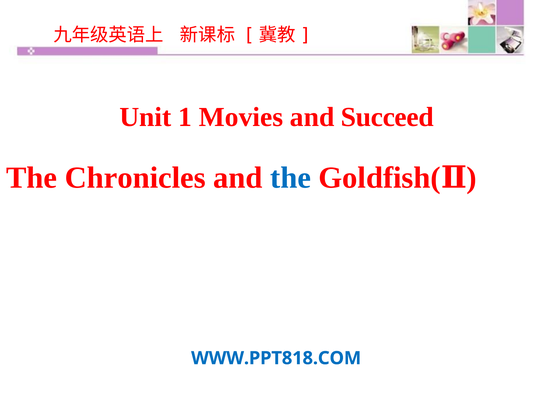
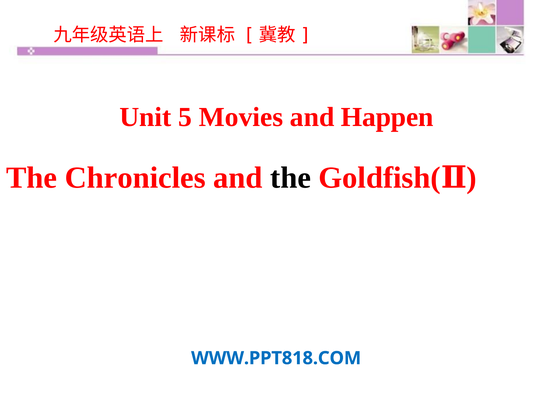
1: 1 -> 5
Succeed: Succeed -> Happen
the at (291, 178) colour: blue -> black
